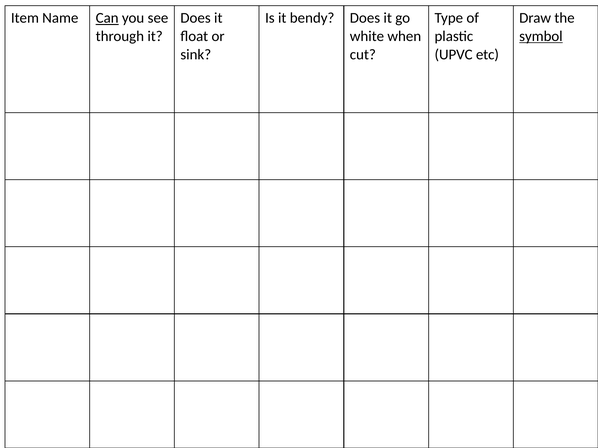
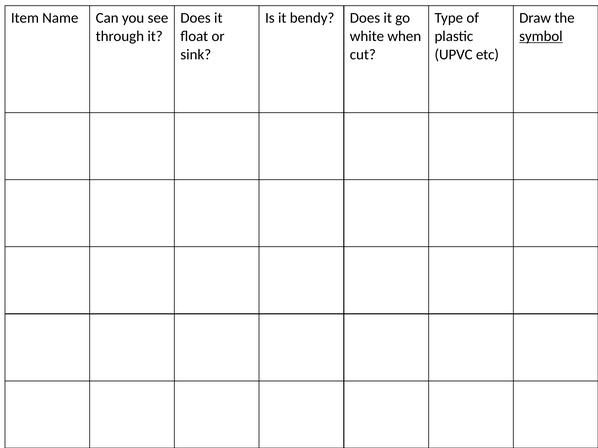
Can underline: present -> none
